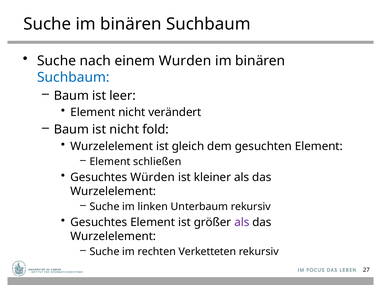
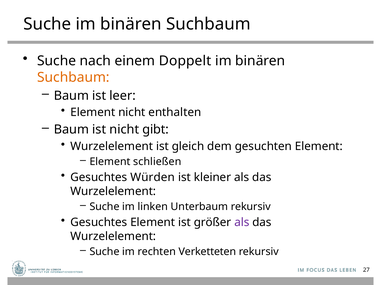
Wurden: Wurden -> Doppelt
Suchbaum at (73, 77) colour: blue -> orange
verändert: verändert -> enthalten
fold: fold -> gibt
